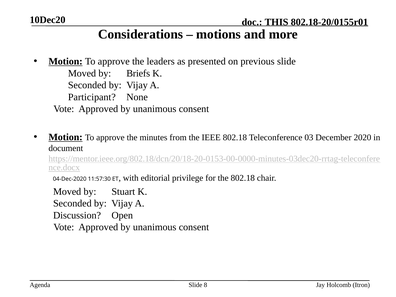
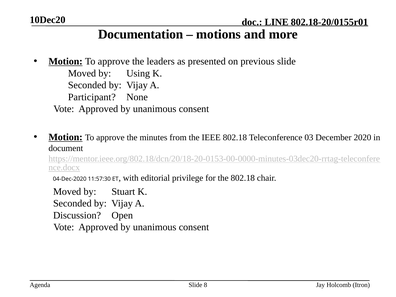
THIS: THIS -> LINE
Considerations: Considerations -> Documentation
Briefs: Briefs -> Using
